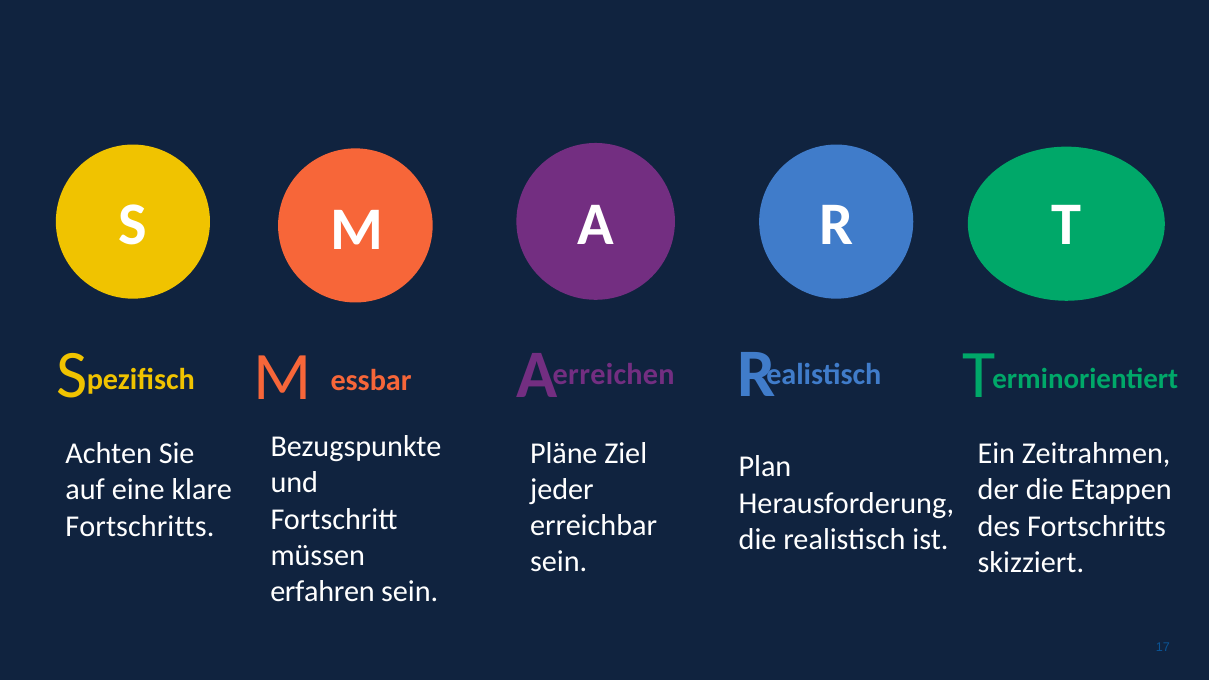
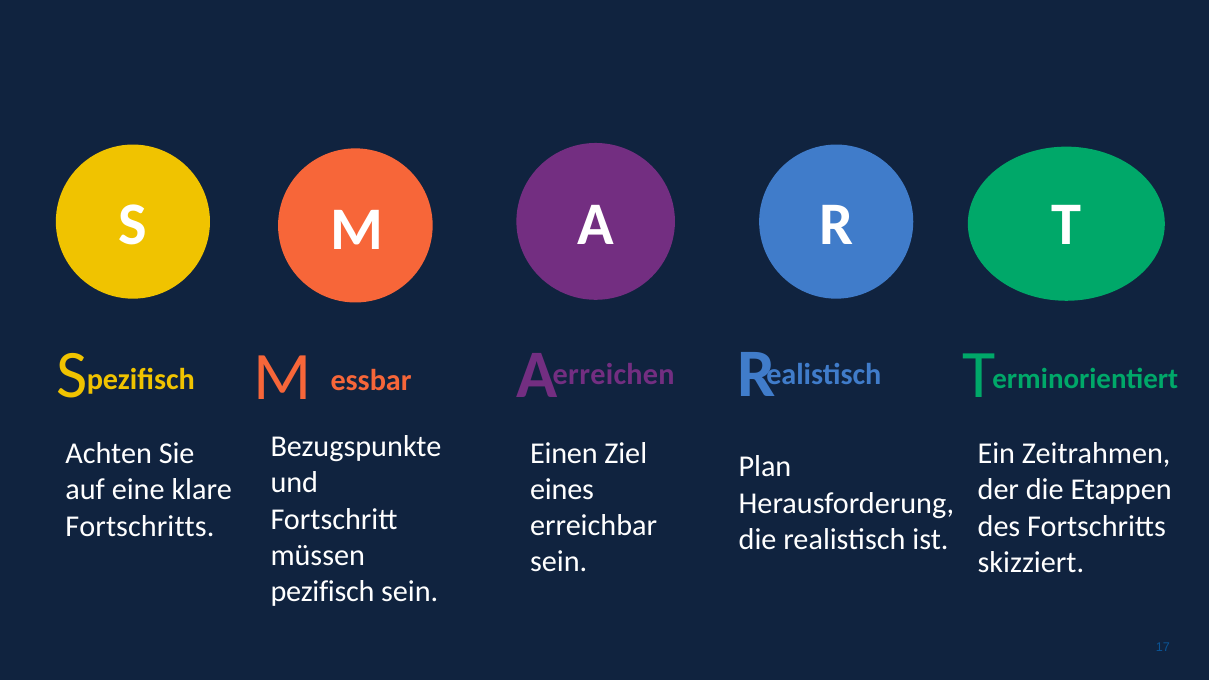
Pläne: Pläne -> Einen
jeder: jeder -> eines
erfahren at (322, 592): erfahren -> pezifisch
